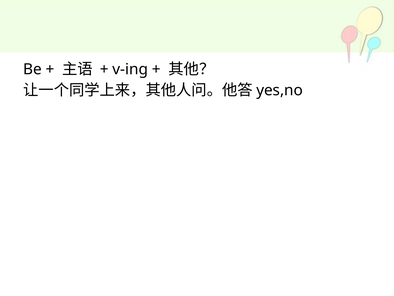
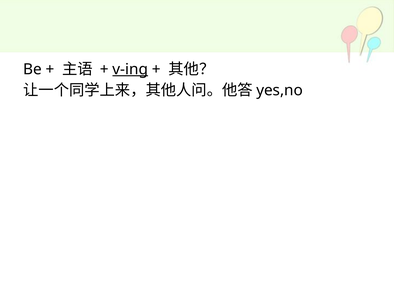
v-ing underline: none -> present
